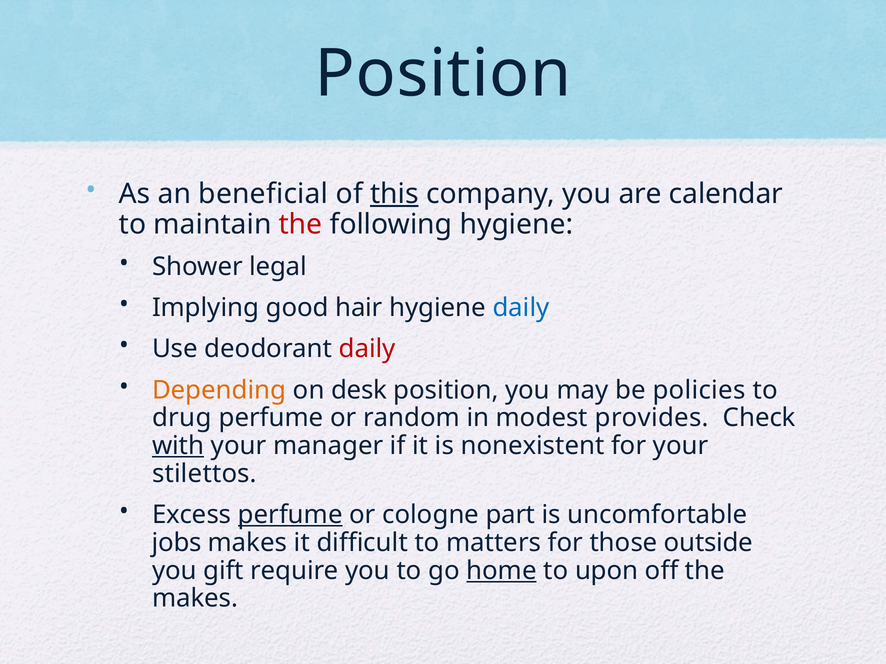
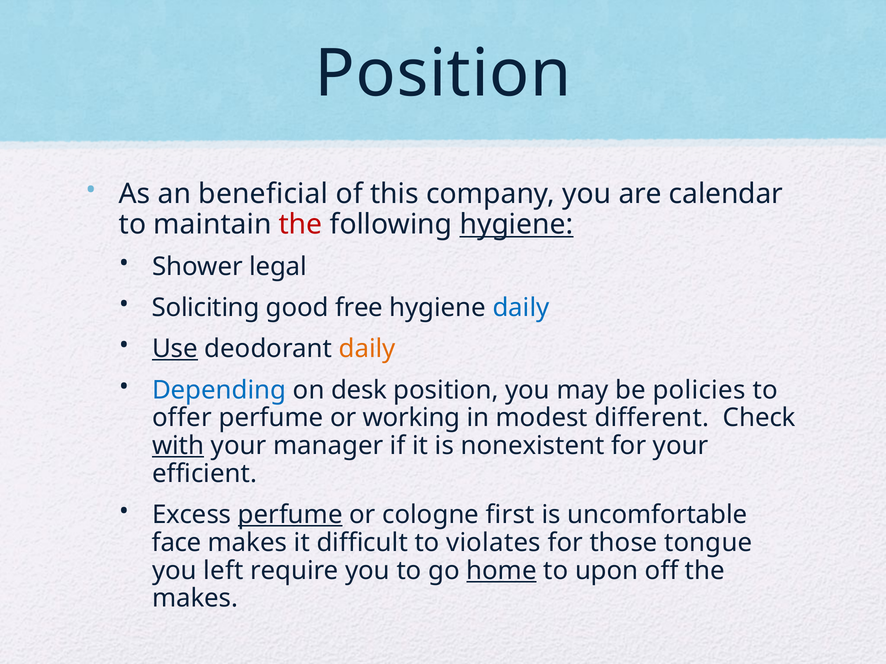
this underline: present -> none
hygiene at (516, 225) underline: none -> present
Implying: Implying -> Soliciting
hair: hair -> free
Use underline: none -> present
daily at (367, 349) colour: red -> orange
Depending colour: orange -> blue
drug: drug -> offer
random: random -> working
provides: provides -> different
stilettos: stilettos -> efficient
part: part -> first
jobs: jobs -> face
matters: matters -> violates
outside: outside -> tongue
gift: gift -> left
